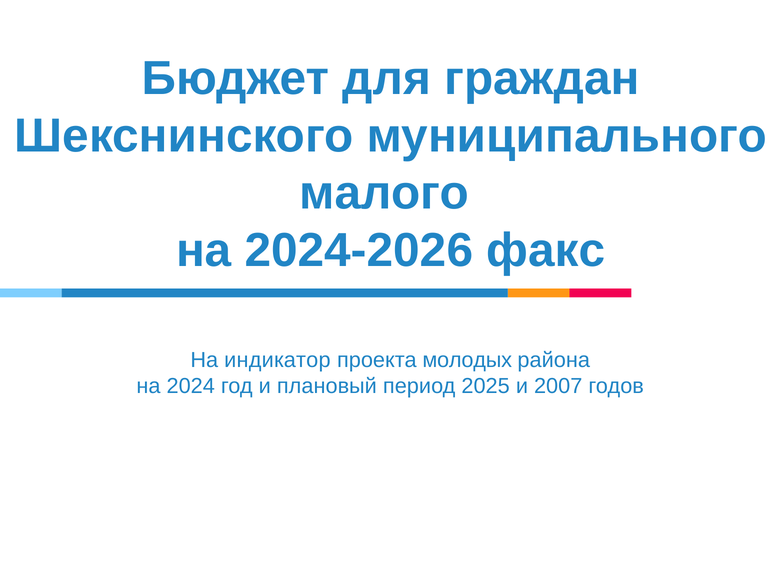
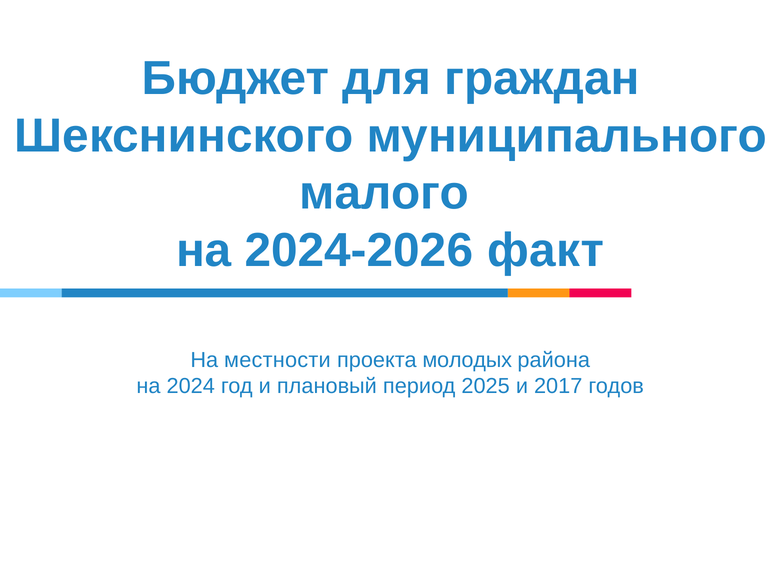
факс: факс -> факт
индикатор: индикатор -> местности
2007: 2007 -> 2017
